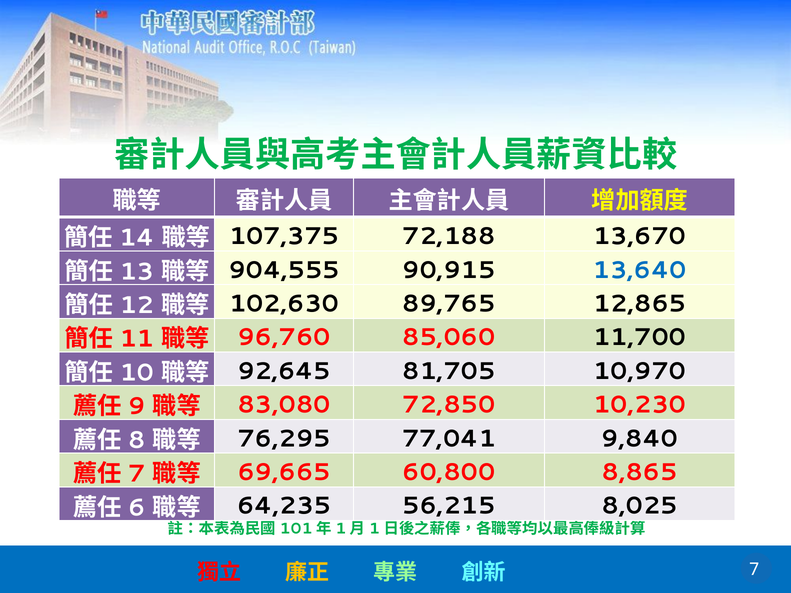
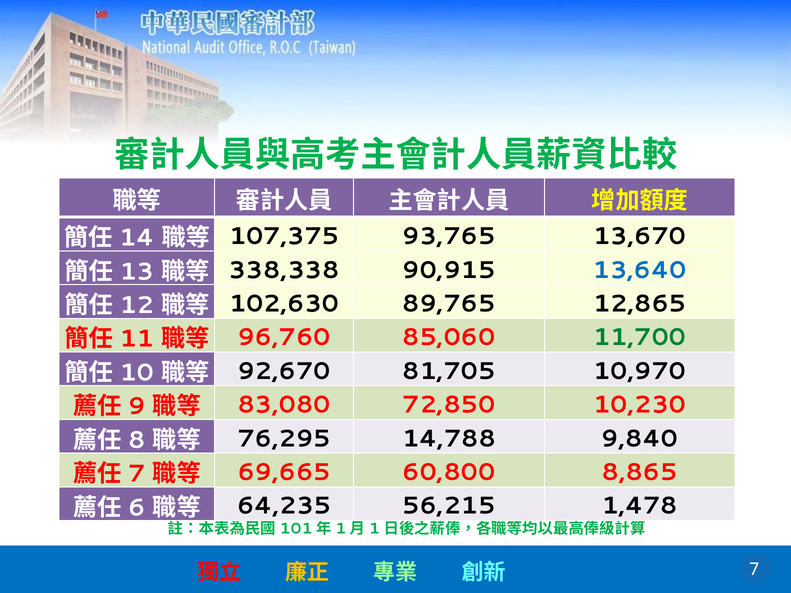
72,188: 72,188 -> 93,765
904,555: 904,555 -> 338,338
11,700 colour: black -> green
92,645: 92,645 -> 92,670
77,041: 77,041 -> 14,788
8,025: 8,025 -> 1,478
